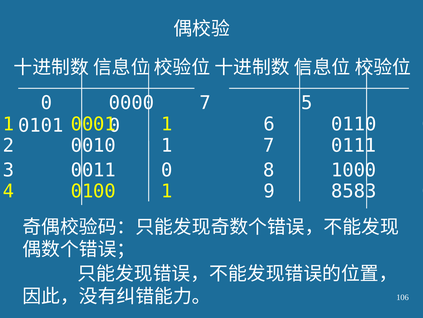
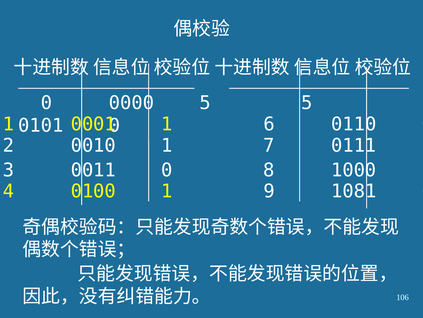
0000 7: 7 -> 5
8583: 8583 -> 1081
